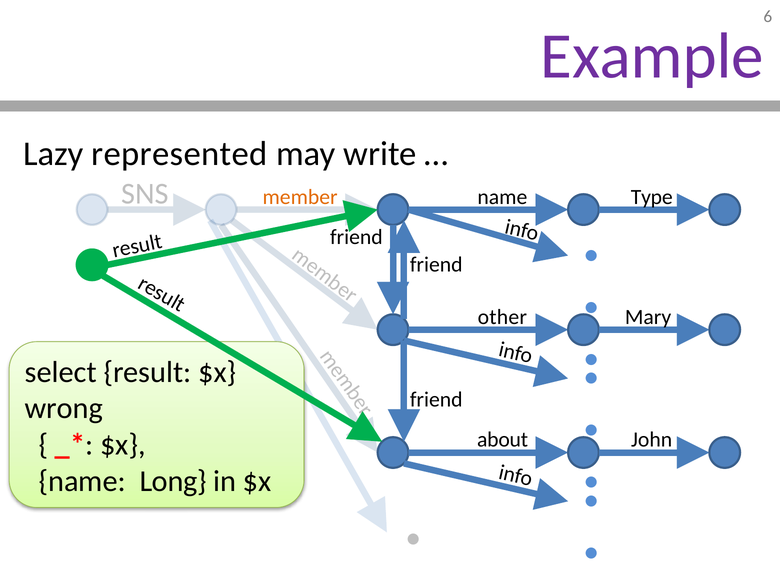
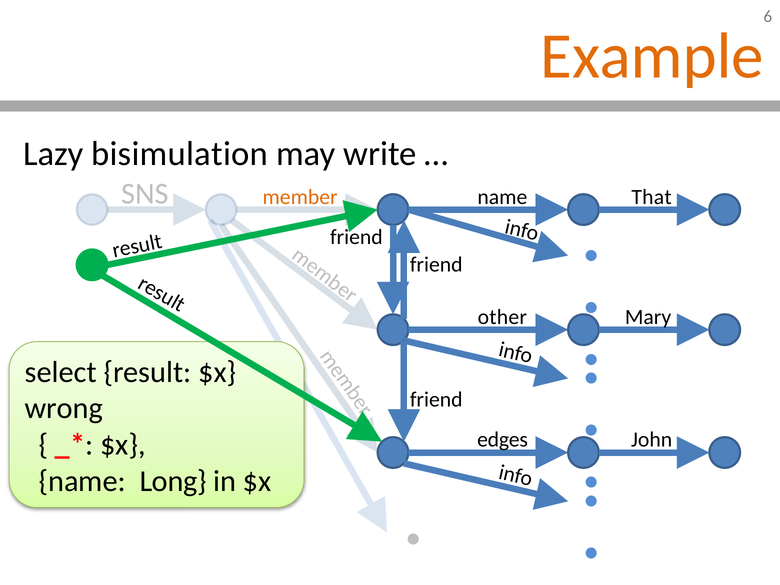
Example colour: purple -> orange
represented: represented -> bisimulation
Type: Type -> That
about: about -> edges
